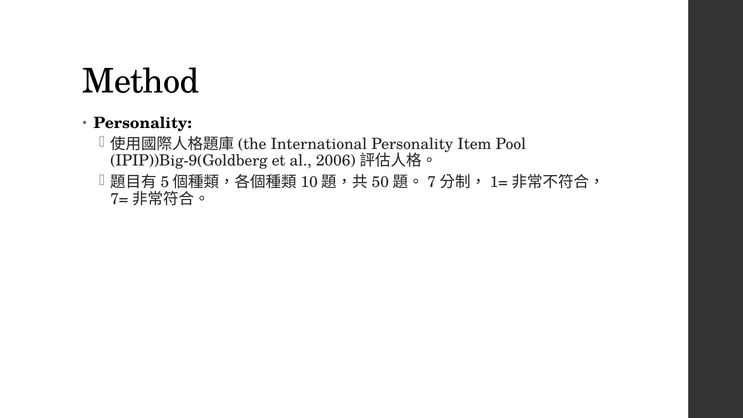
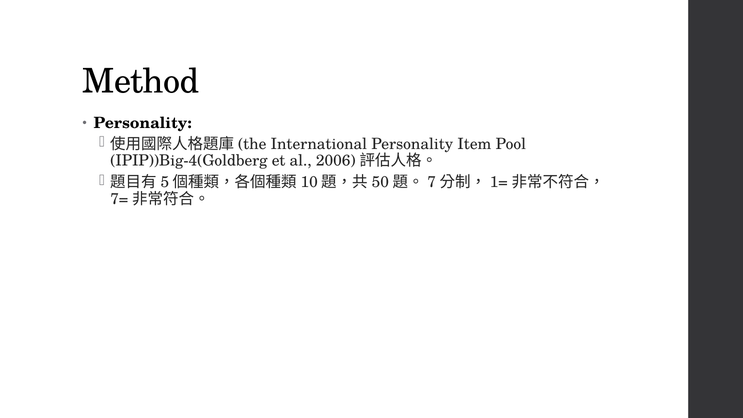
IPIP))Big-9(Goldberg: IPIP))Big-9(Goldberg -> IPIP))Big-4(Goldberg
